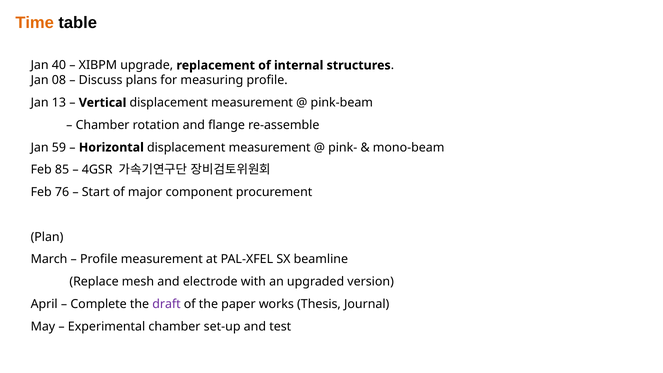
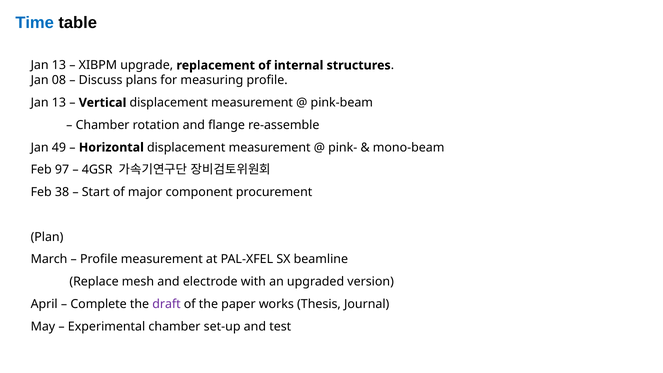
Time colour: orange -> blue
40 at (59, 65): 40 -> 13
59: 59 -> 49
85: 85 -> 97
76: 76 -> 38
